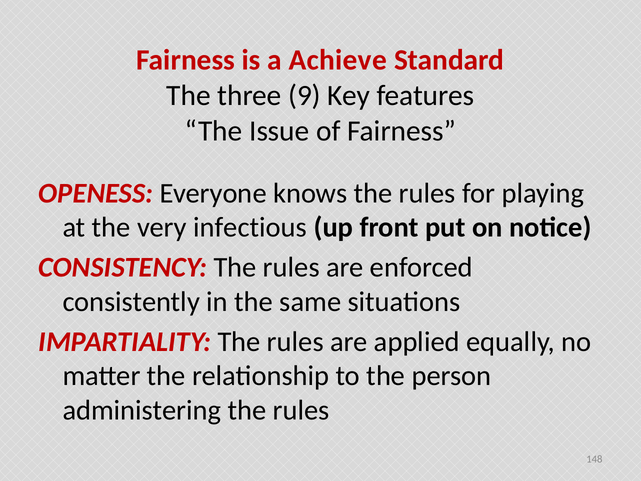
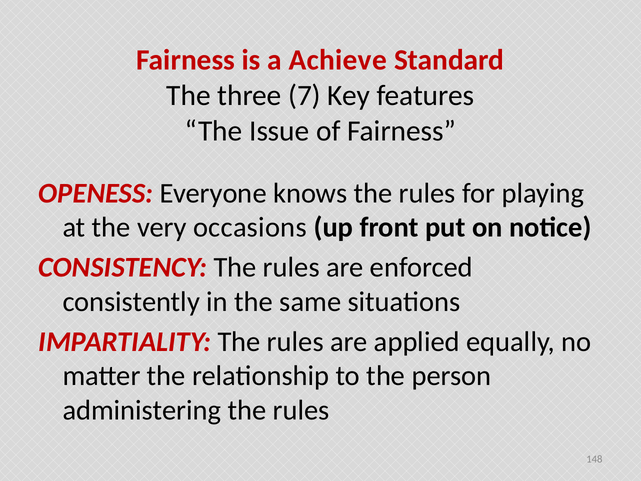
9: 9 -> 7
infectious: infectious -> occasions
